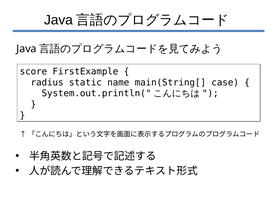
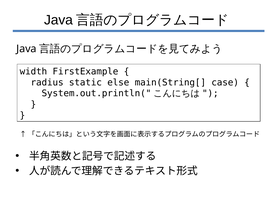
score: score -> width
name: name -> else
